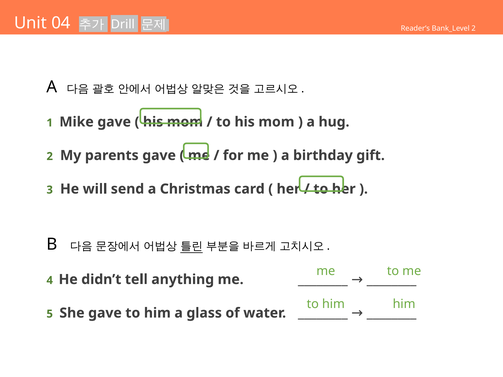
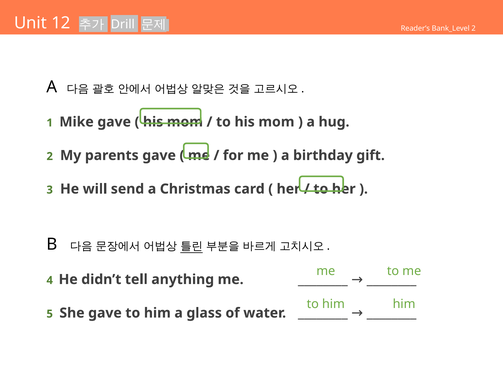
04: 04 -> 12
